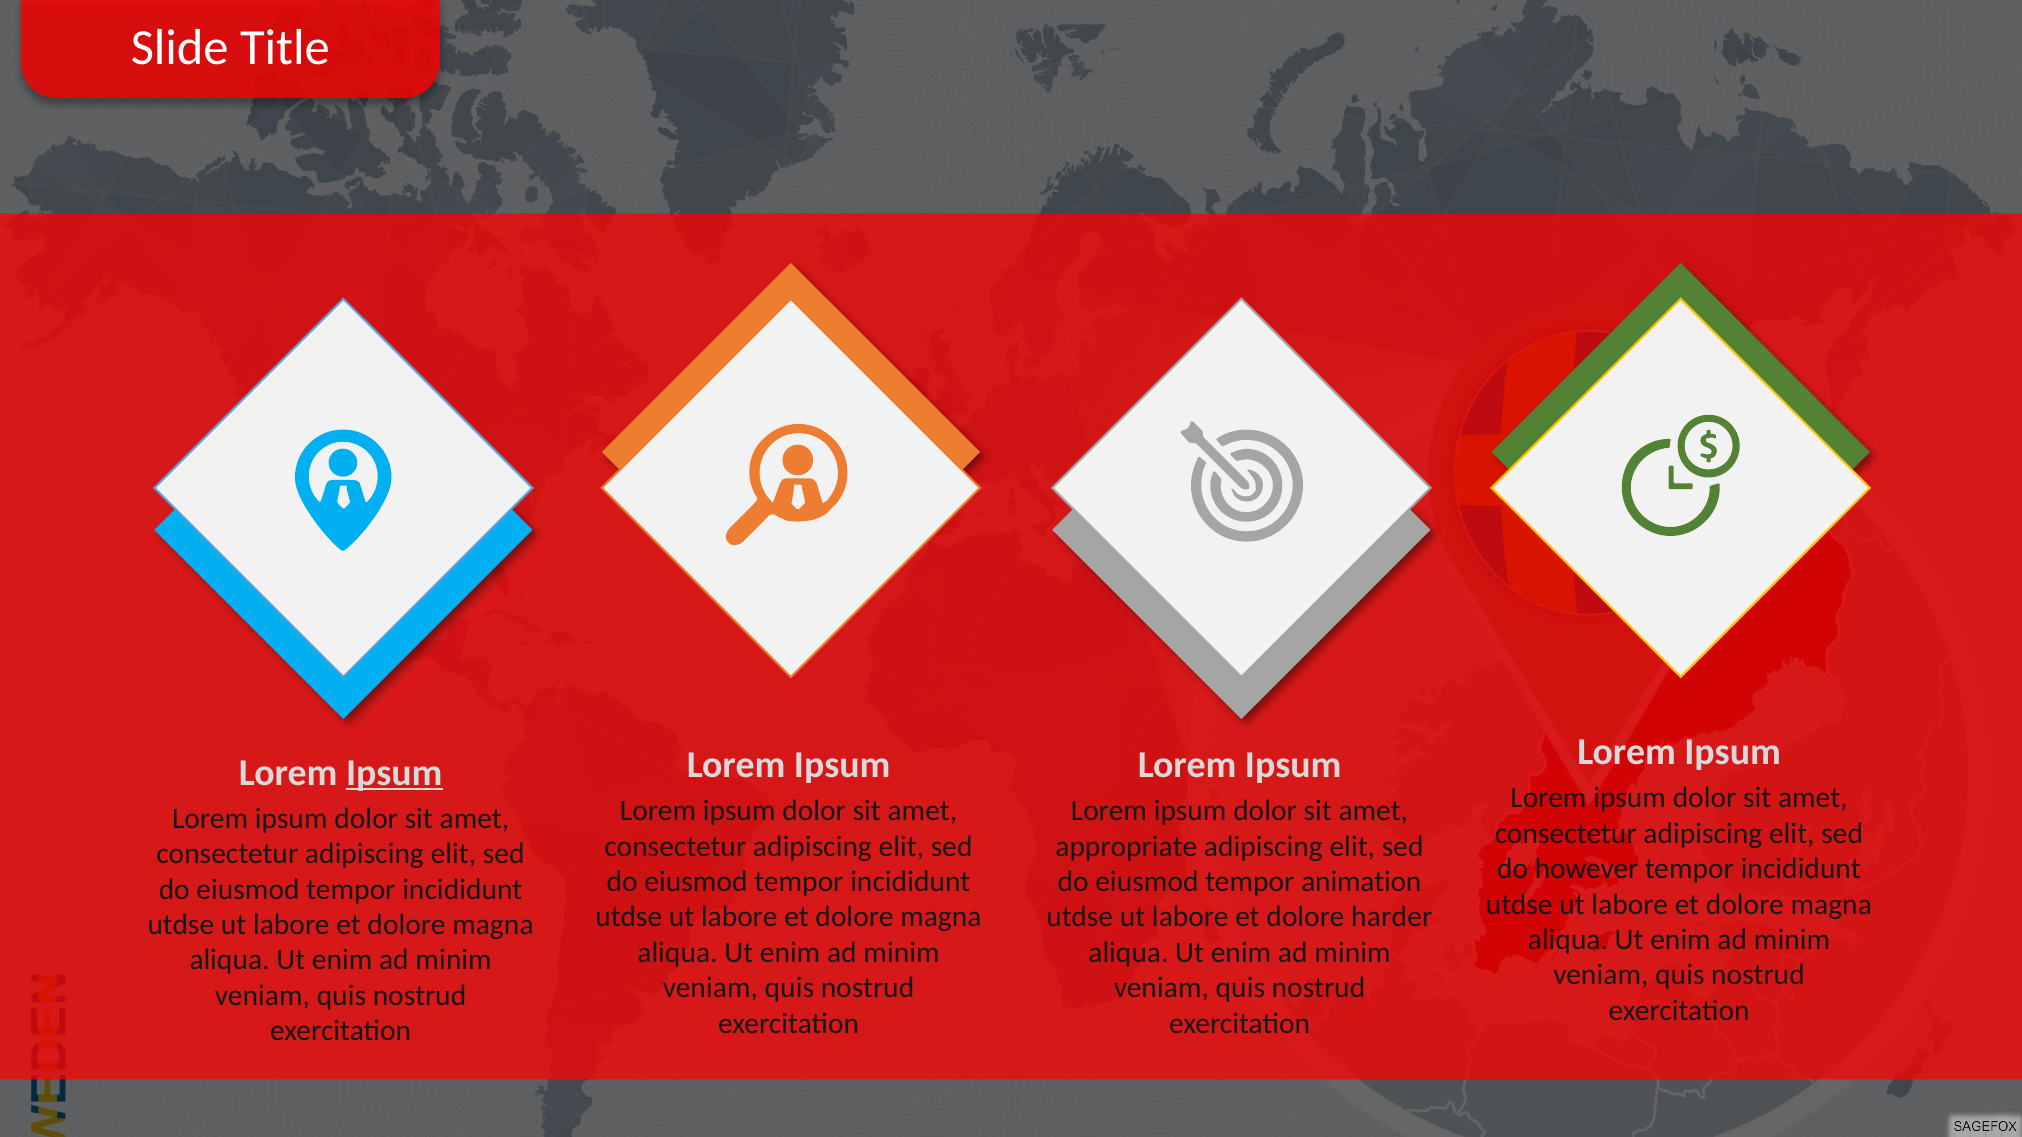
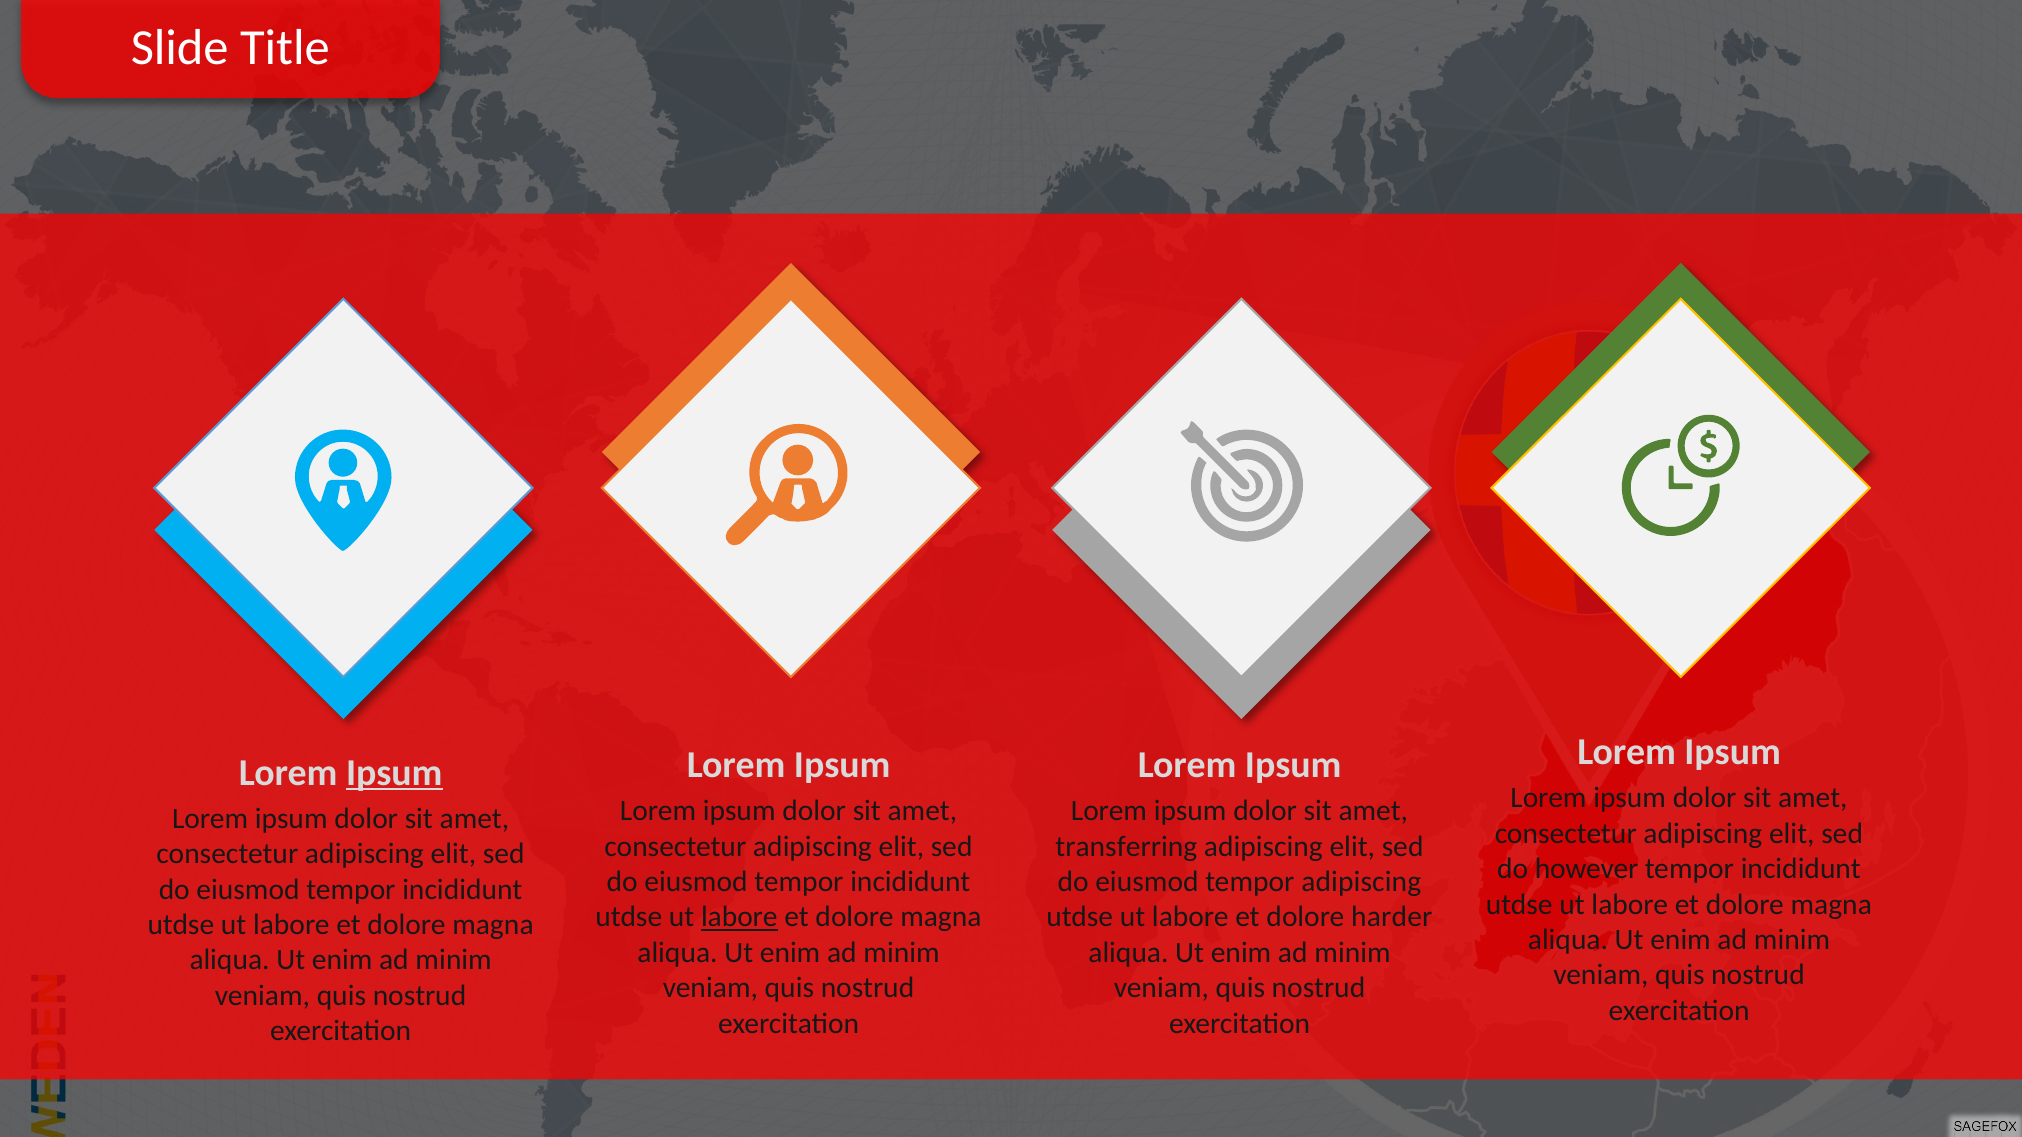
appropriate: appropriate -> transferring
tempor animation: animation -> adipiscing
labore at (739, 918) underline: none -> present
